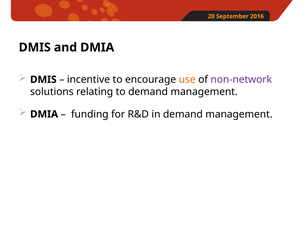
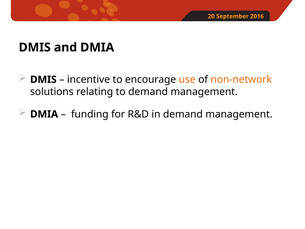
non-network colour: purple -> orange
